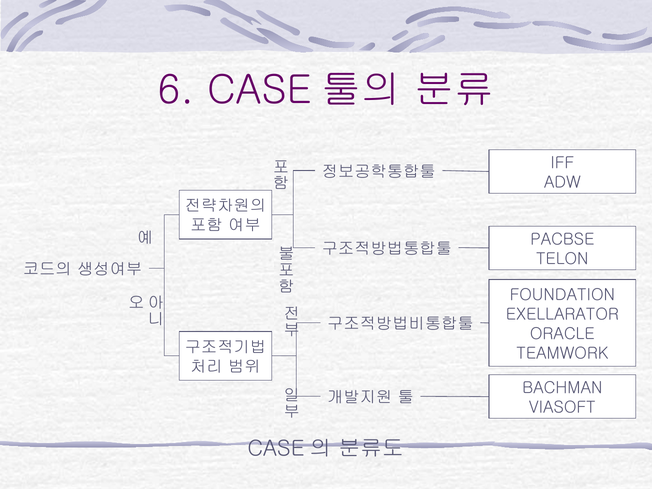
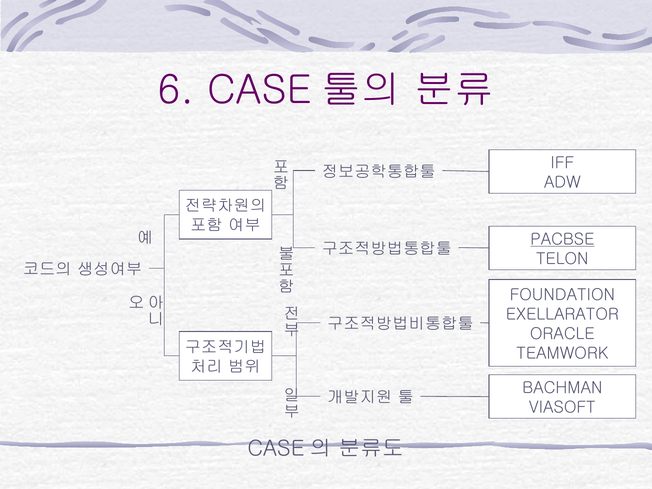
PACBSE underline: none -> present
